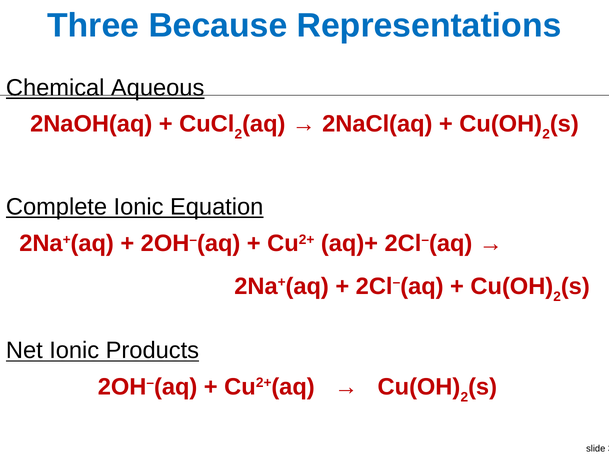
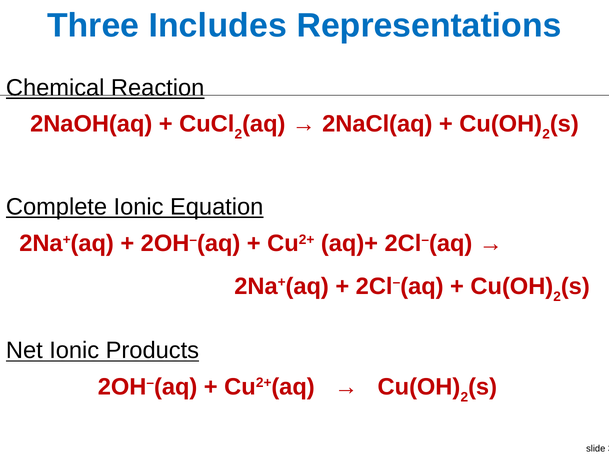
Because: Because -> Includes
Aqueous: Aqueous -> Reaction
